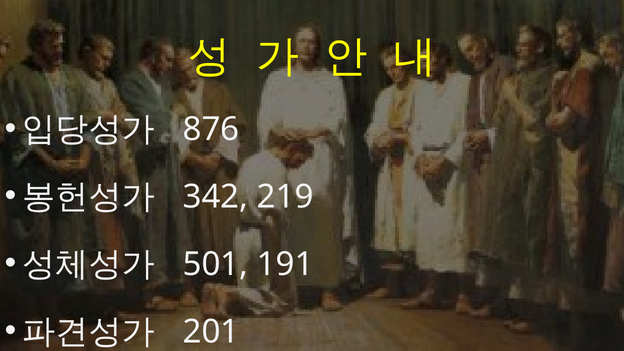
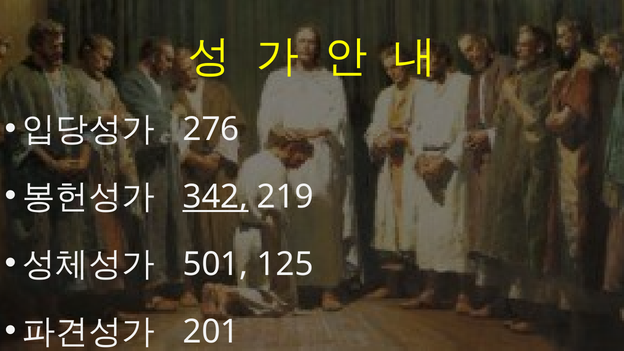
876: 876 -> 276
342 underline: none -> present
191: 191 -> 125
